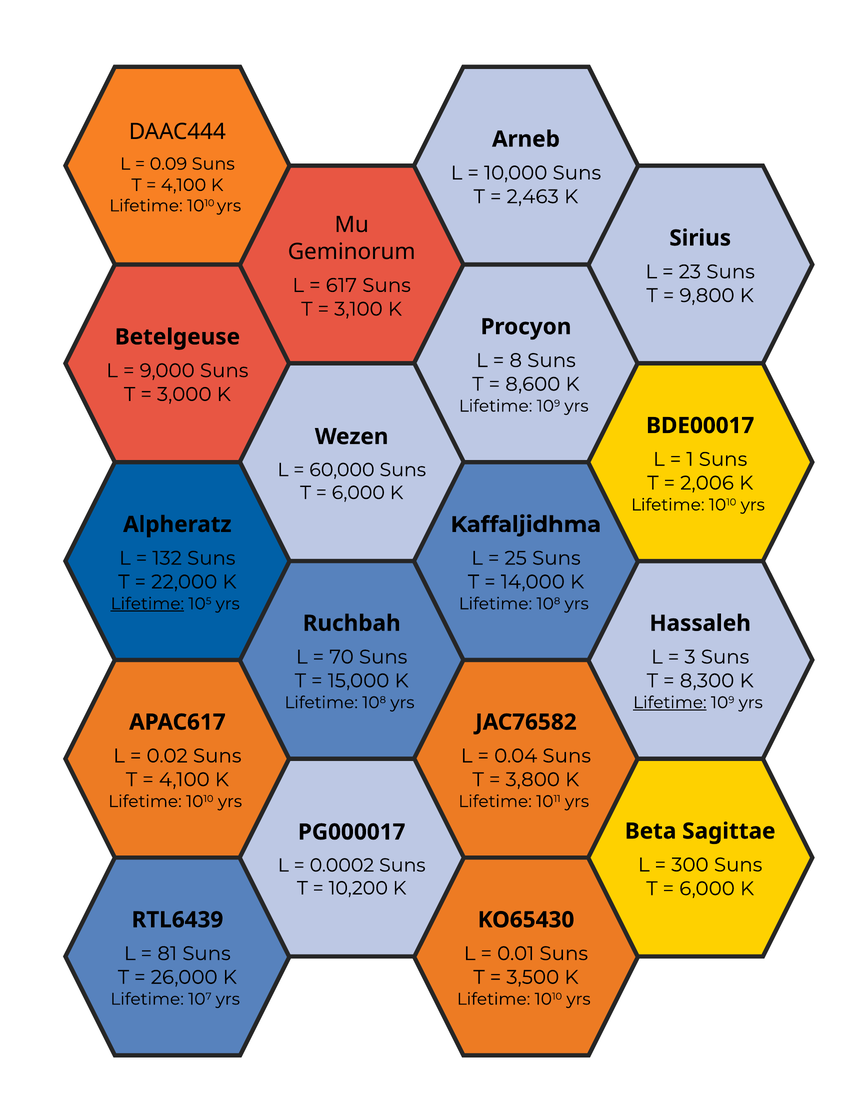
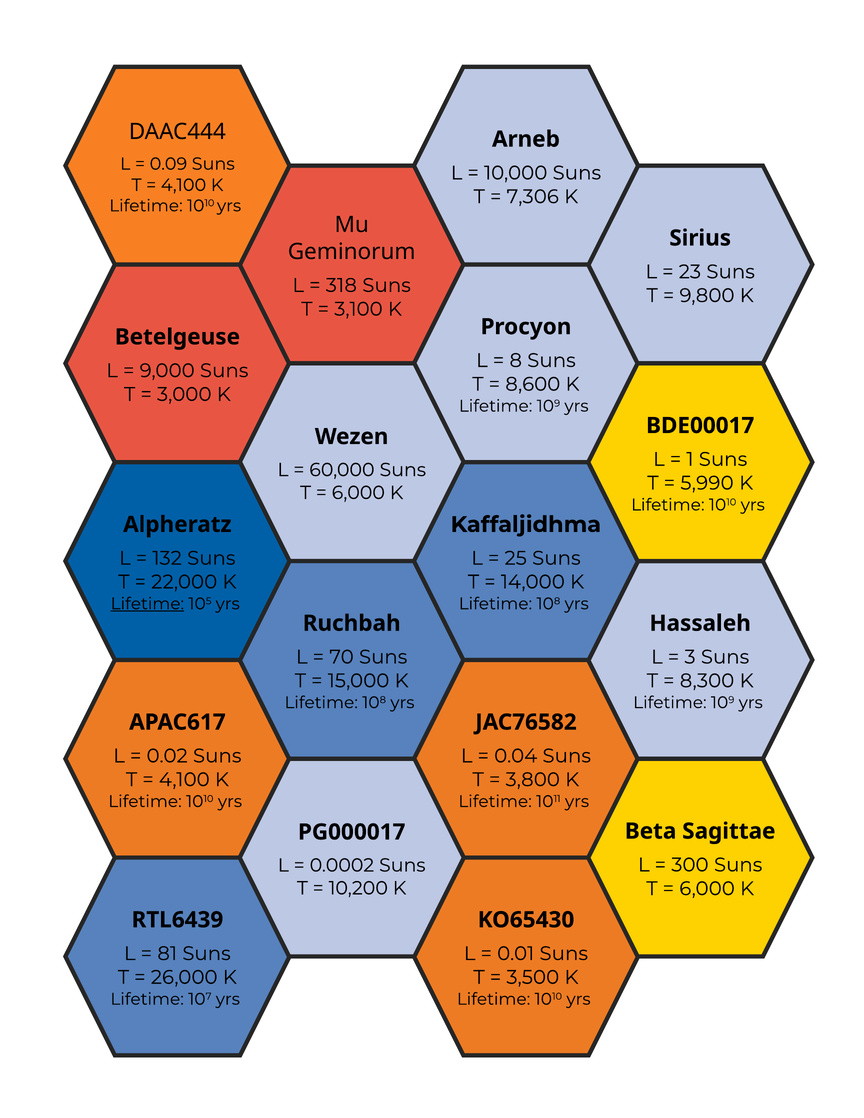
2,463: 2,463 -> 7,306
617: 617 -> 318
2,006: 2,006 -> 5,990
Lifetime at (670, 703) underline: present -> none
